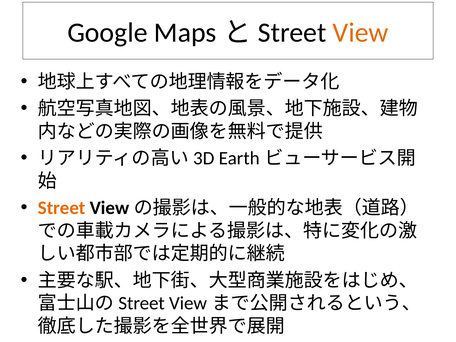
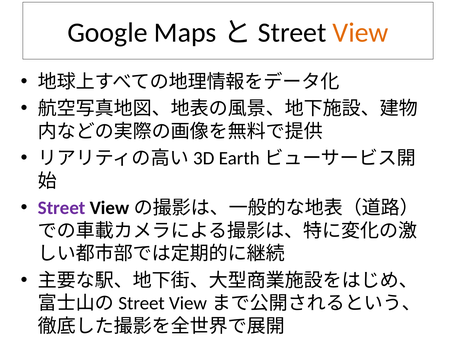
Street colour: orange -> purple
